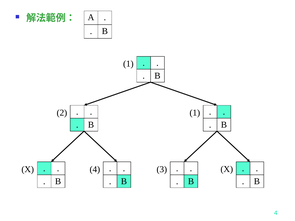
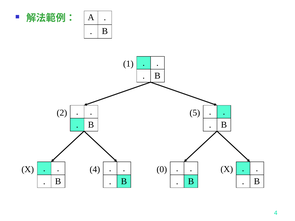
2 1: 1 -> 5
3: 3 -> 0
